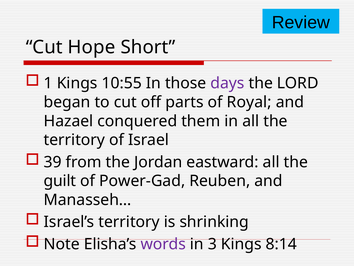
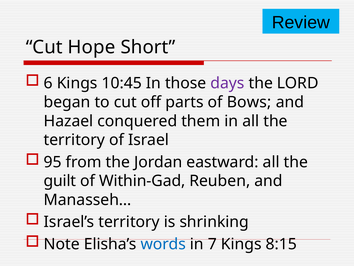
1: 1 -> 6
10:55: 10:55 -> 10:45
Royal: Royal -> Bows
39: 39 -> 95
Power-Gad: Power-Gad -> Within-Gad
words colour: purple -> blue
3: 3 -> 7
8:14: 8:14 -> 8:15
